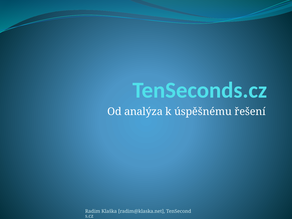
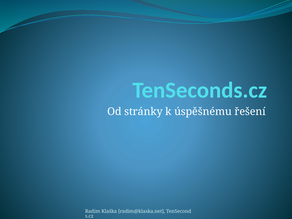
analýza: analýza -> stránky
